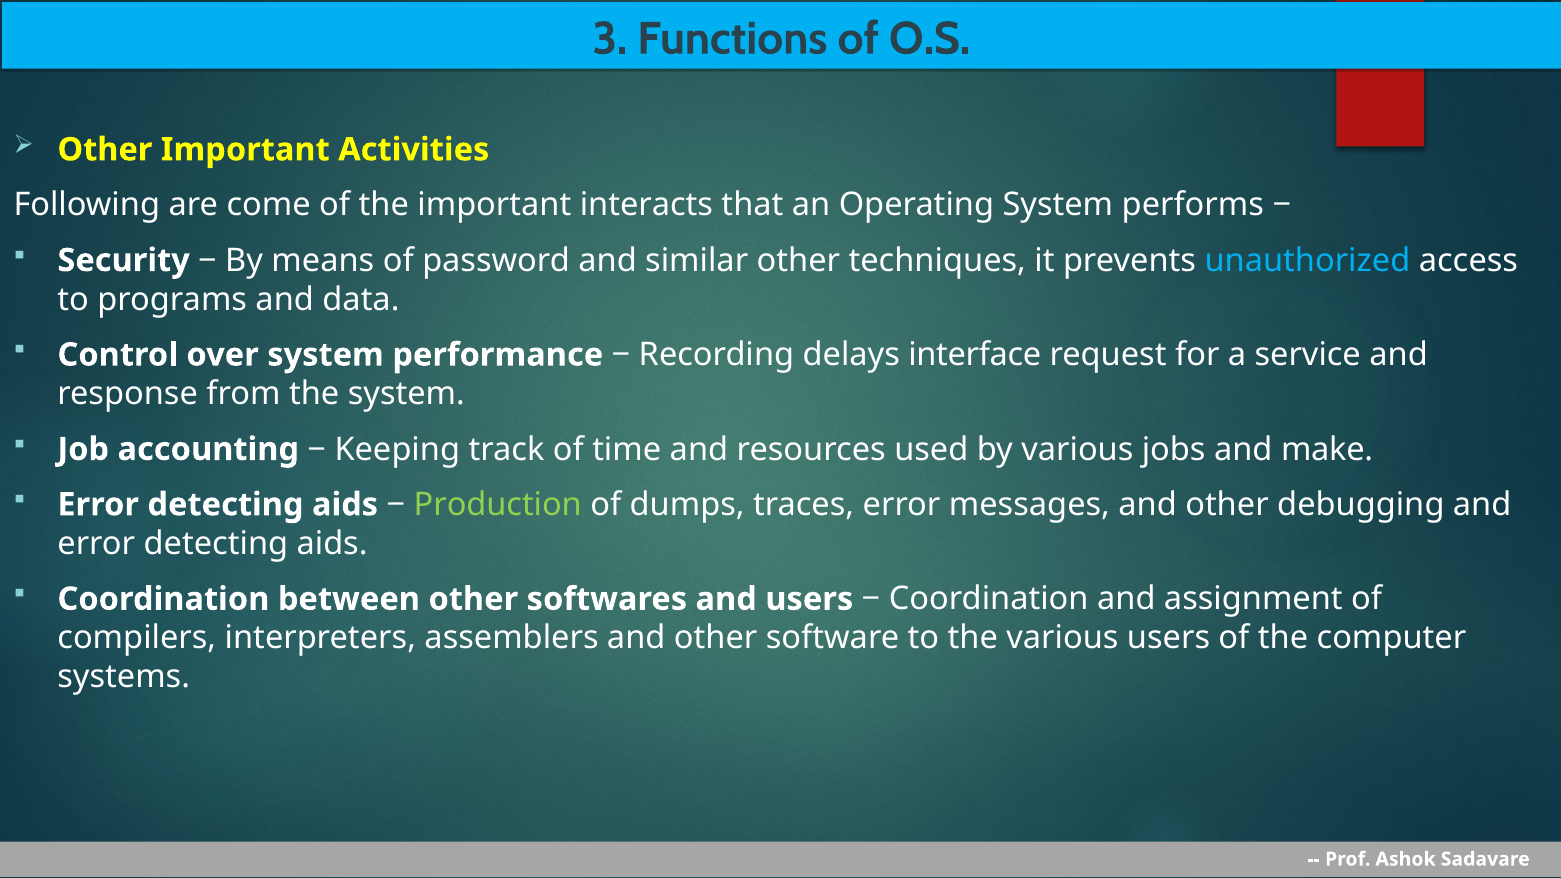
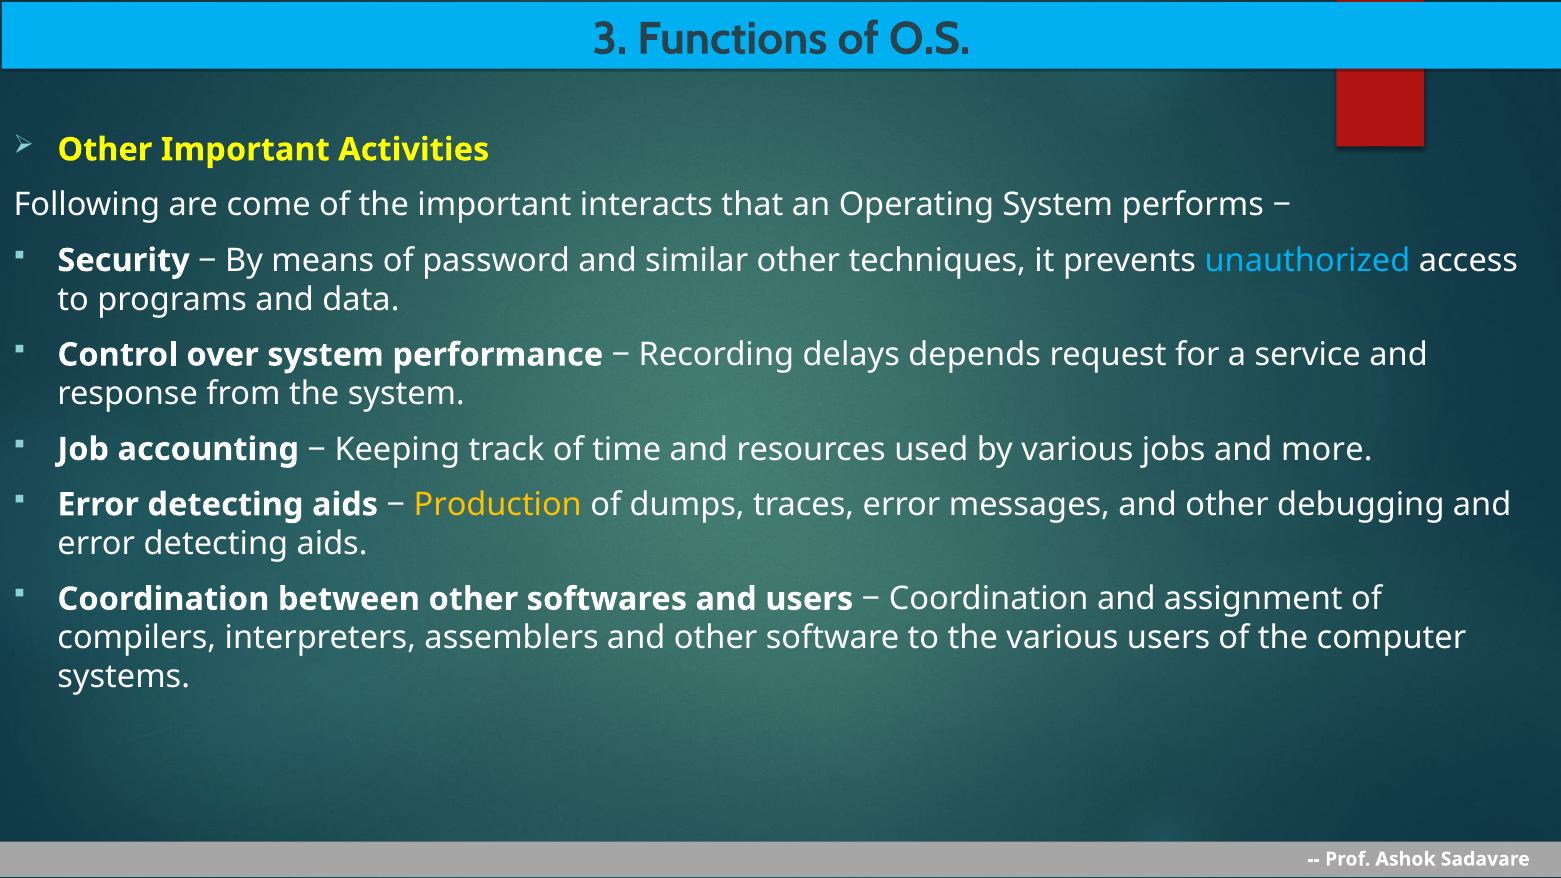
interface: interface -> depends
make: make -> more
Production colour: light green -> yellow
